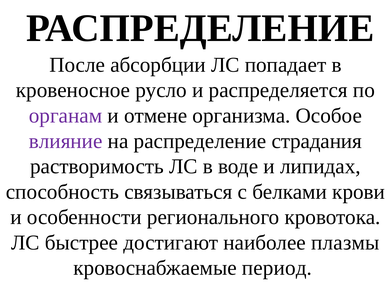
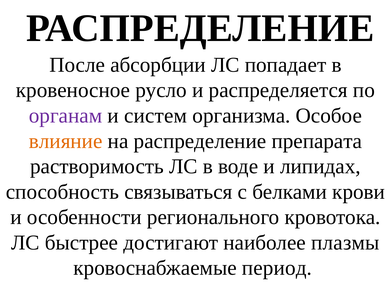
отмене: отмене -> систем
влияние colour: purple -> orange
страдания: страдания -> препарата
